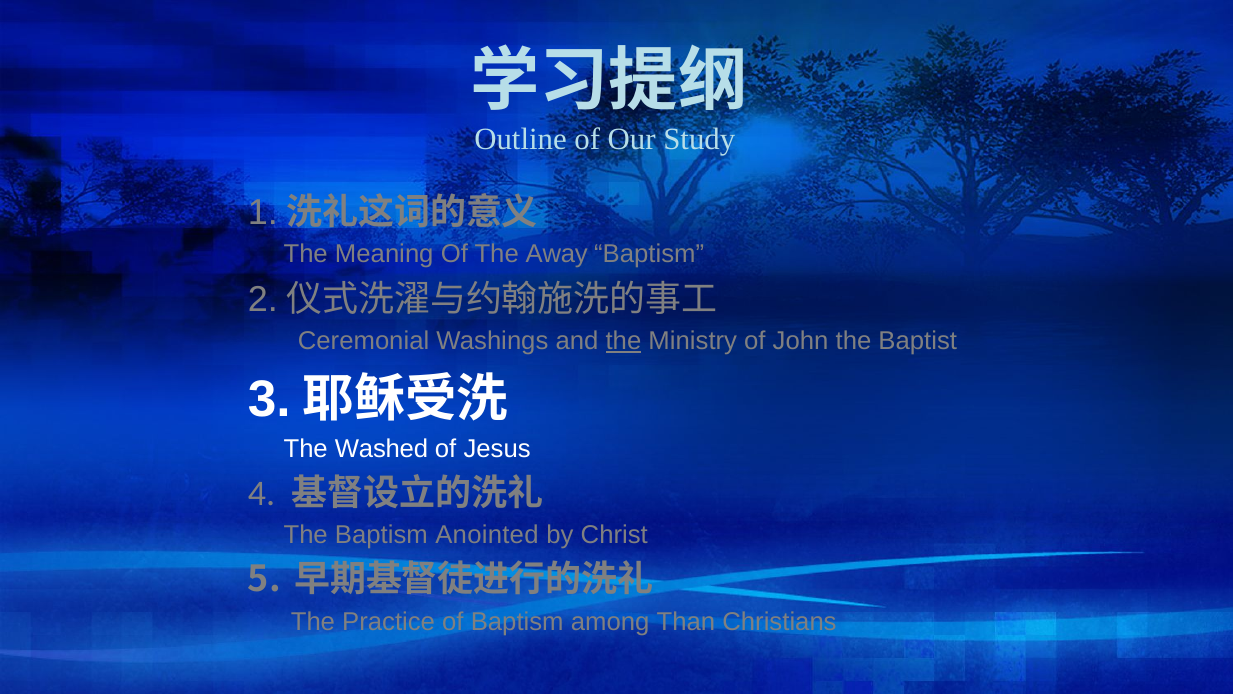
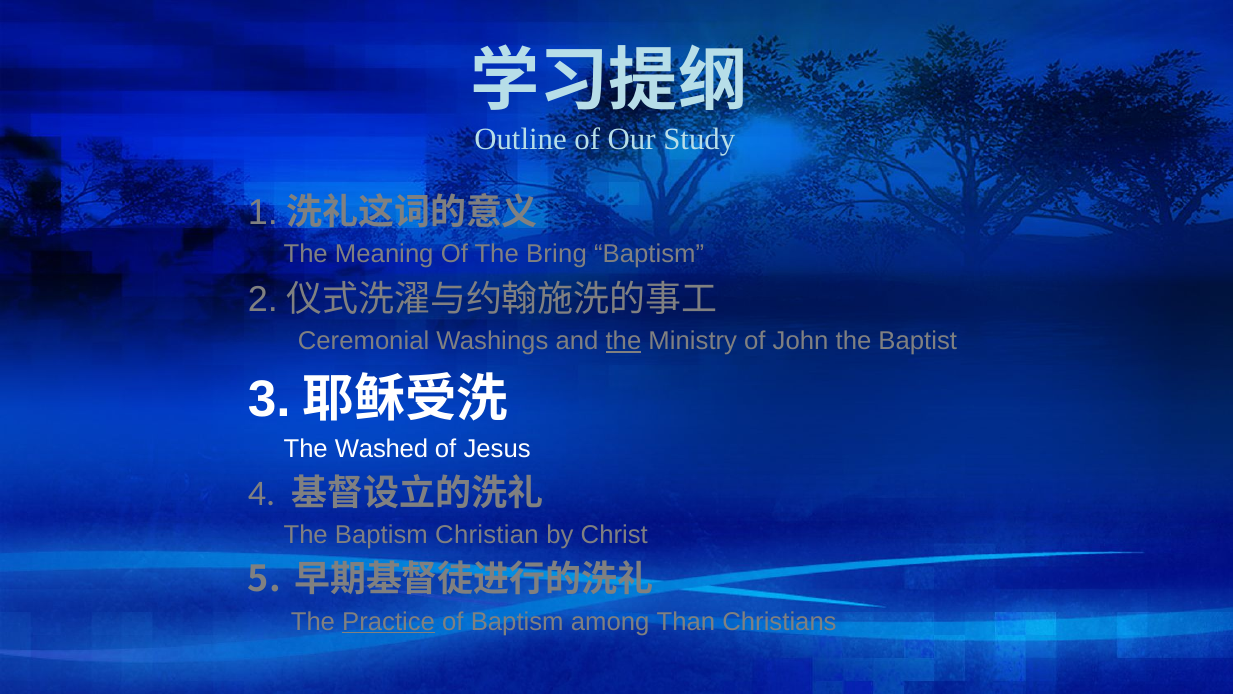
Away: Away -> Bring
Anointed: Anointed -> Christian
Practice underline: none -> present
